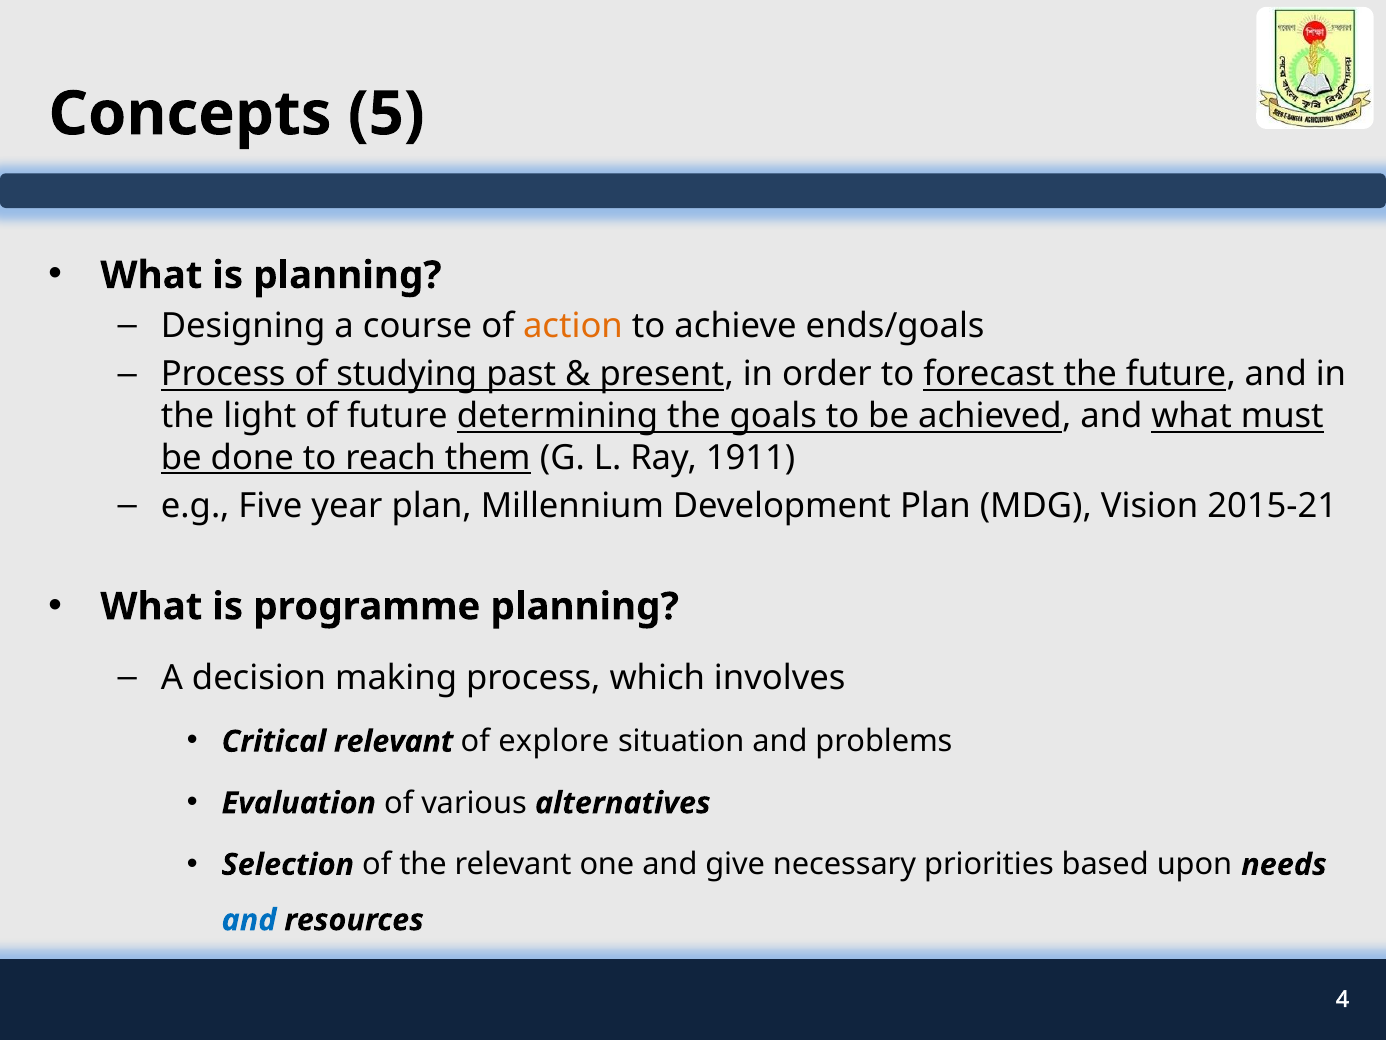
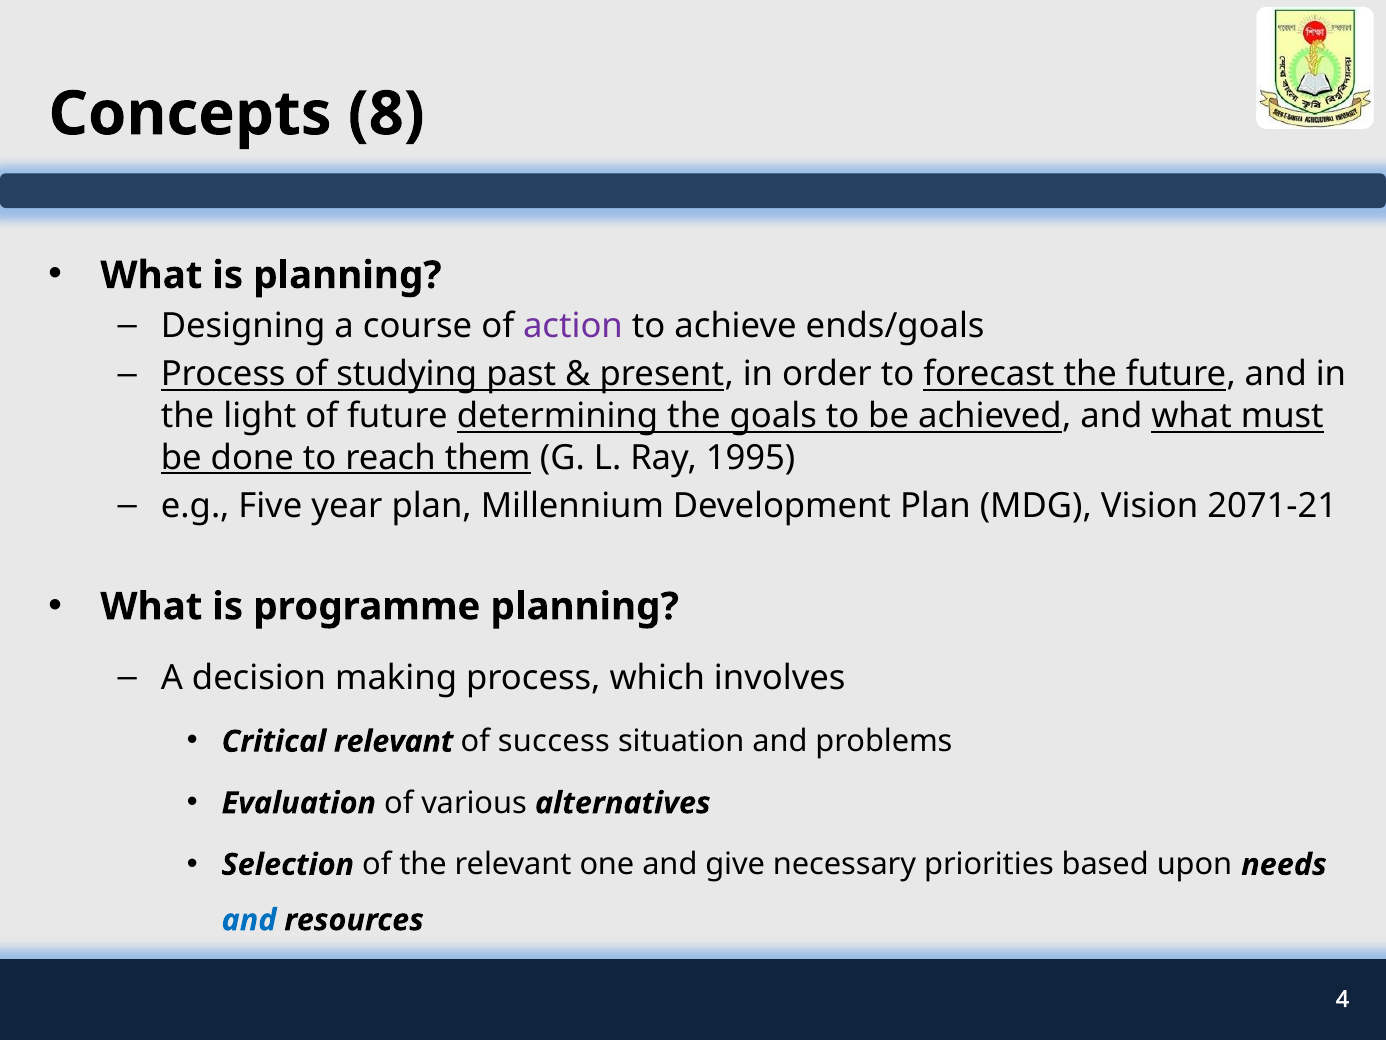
5: 5 -> 8
action colour: orange -> purple
1911: 1911 -> 1995
2015-21: 2015-21 -> 2071-21
explore: explore -> success
